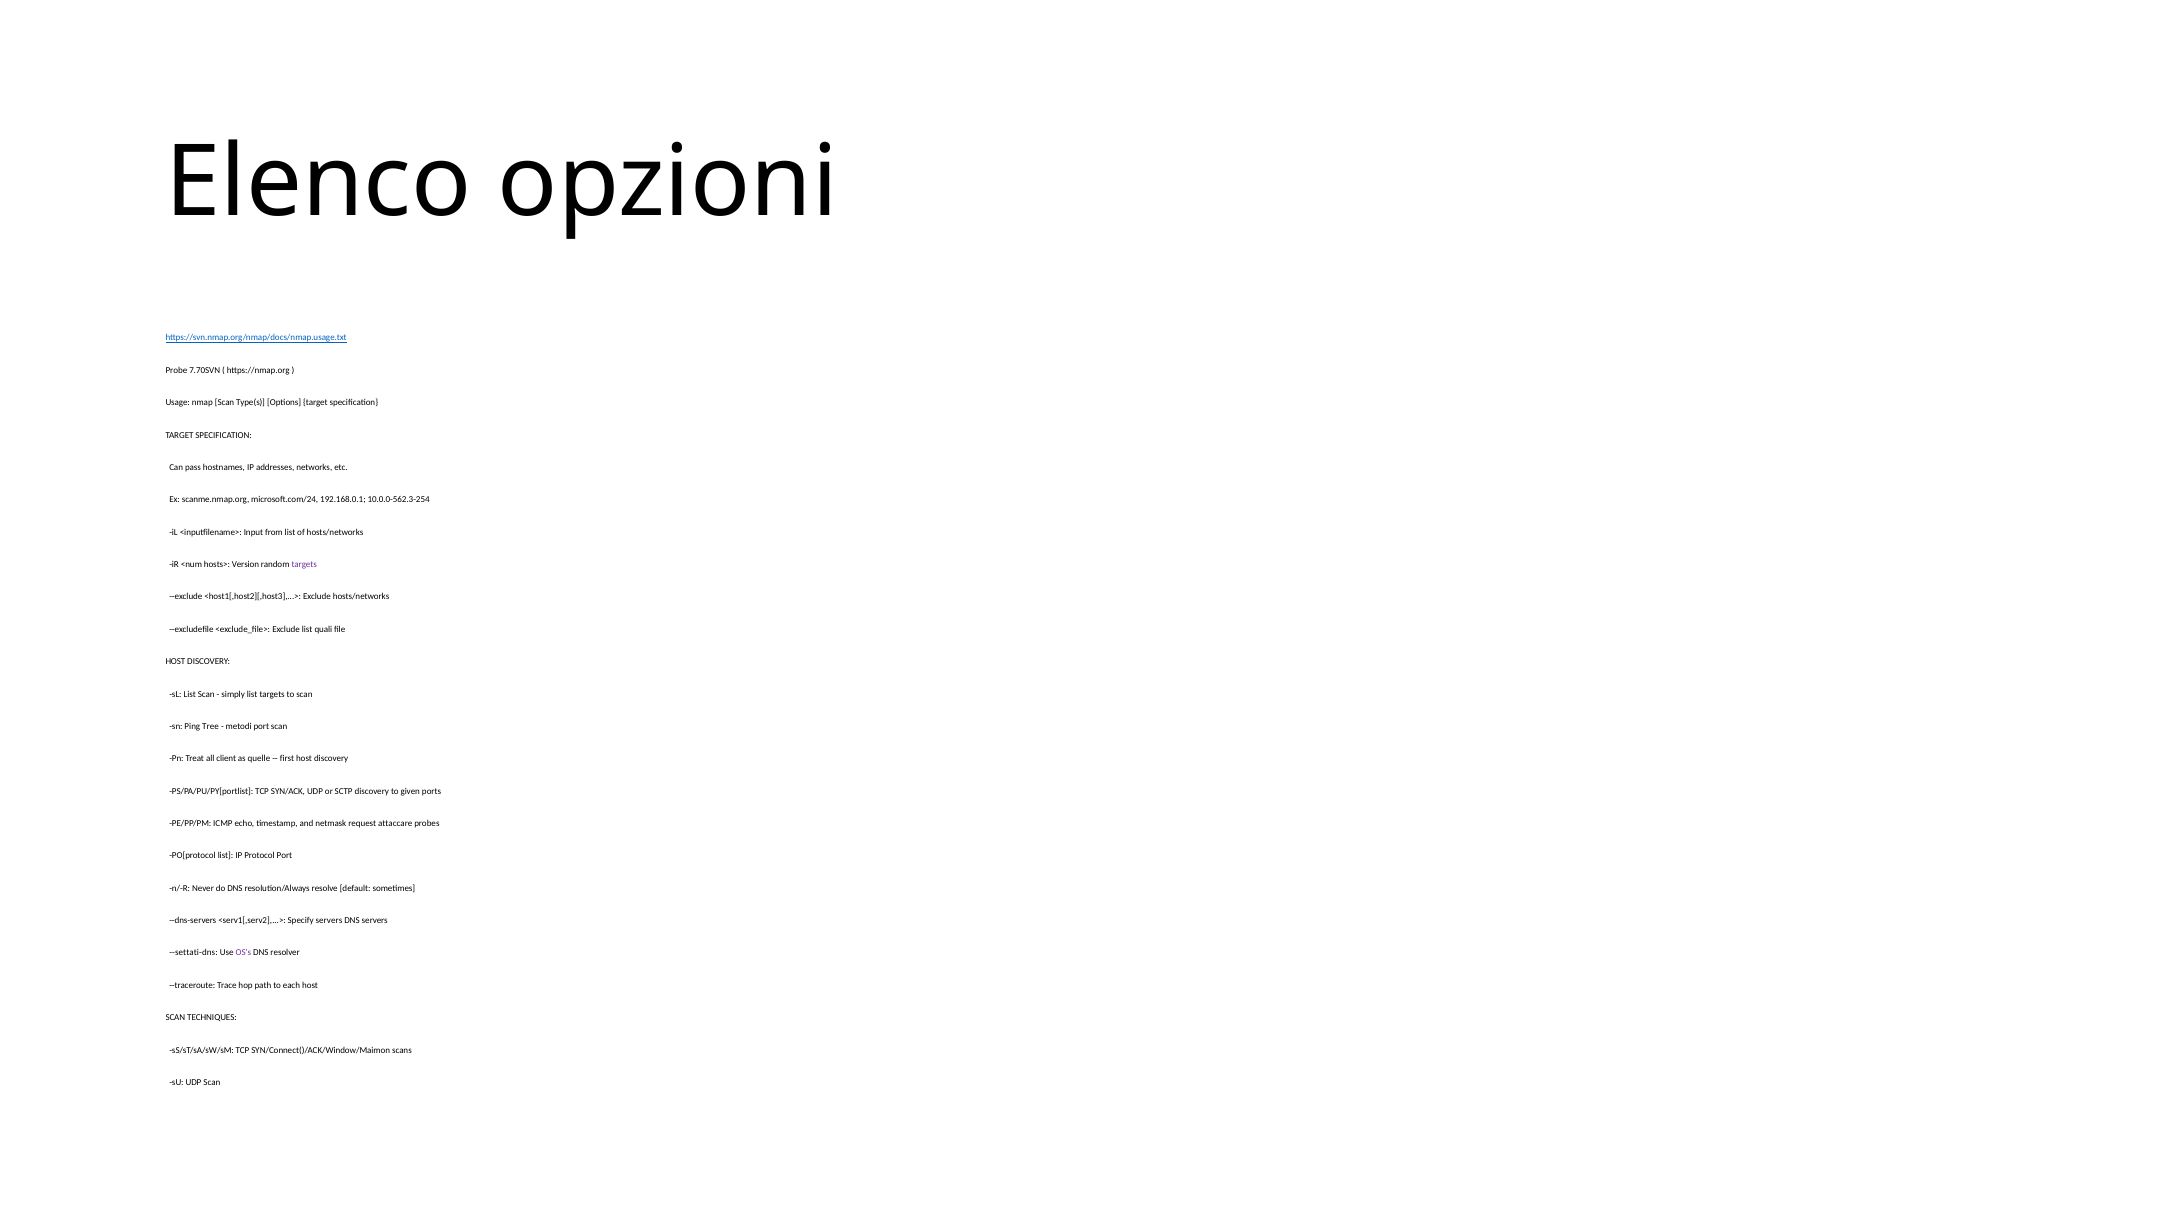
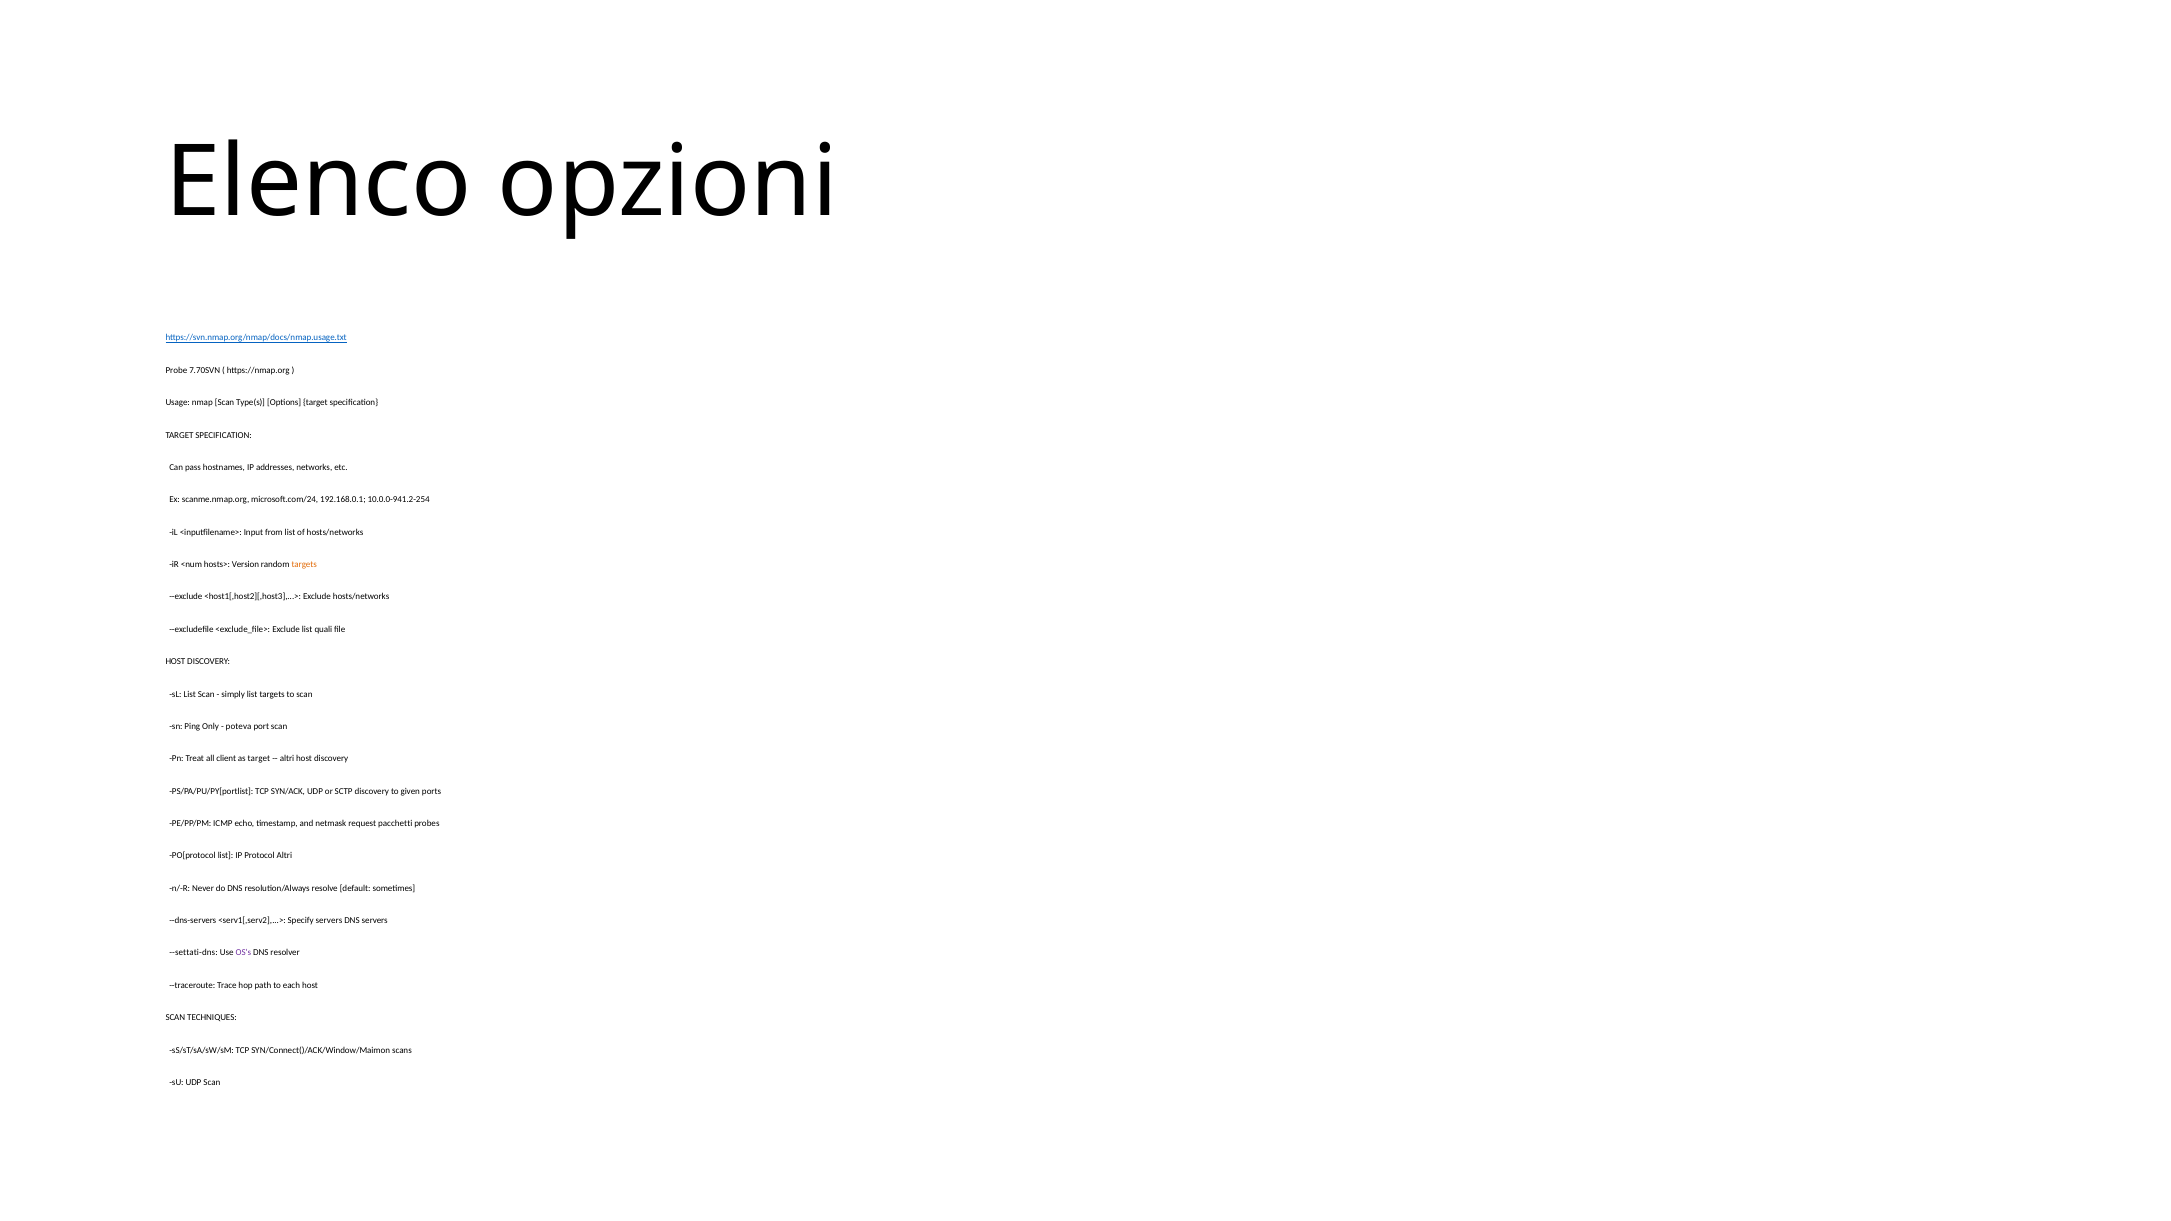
10.0.0-562.3-254: 10.0.0-562.3-254 -> 10.0.0-941.2-254
targets at (304, 565) colour: purple -> orange
Tree: Tree -> Only
metodi: metodi -> poteva
as quelle: quelle -> target
first at (287, 759): first -> altri
attaccare: attaccare -> pacchetti
Protocol Port: Port -> Altri
